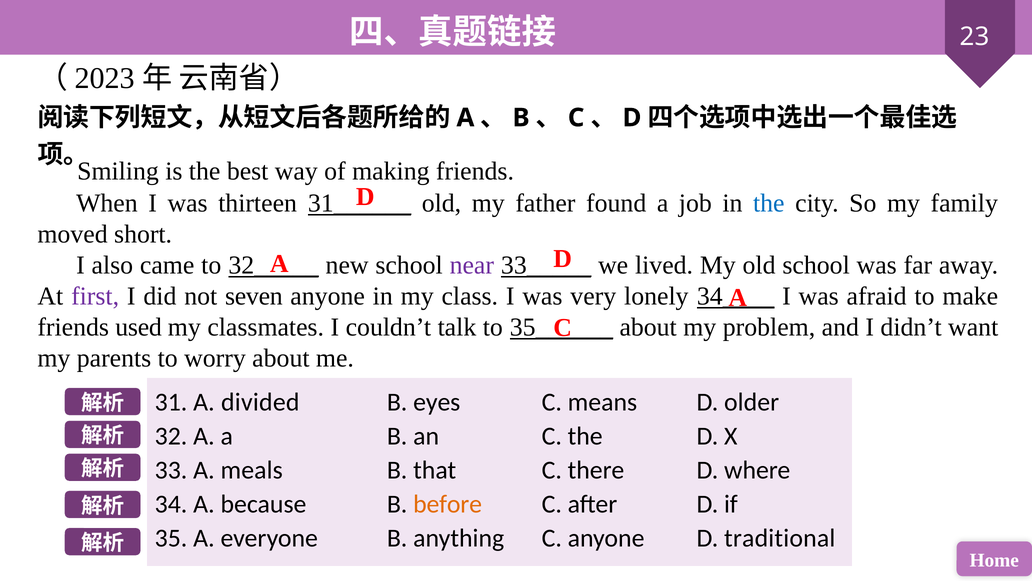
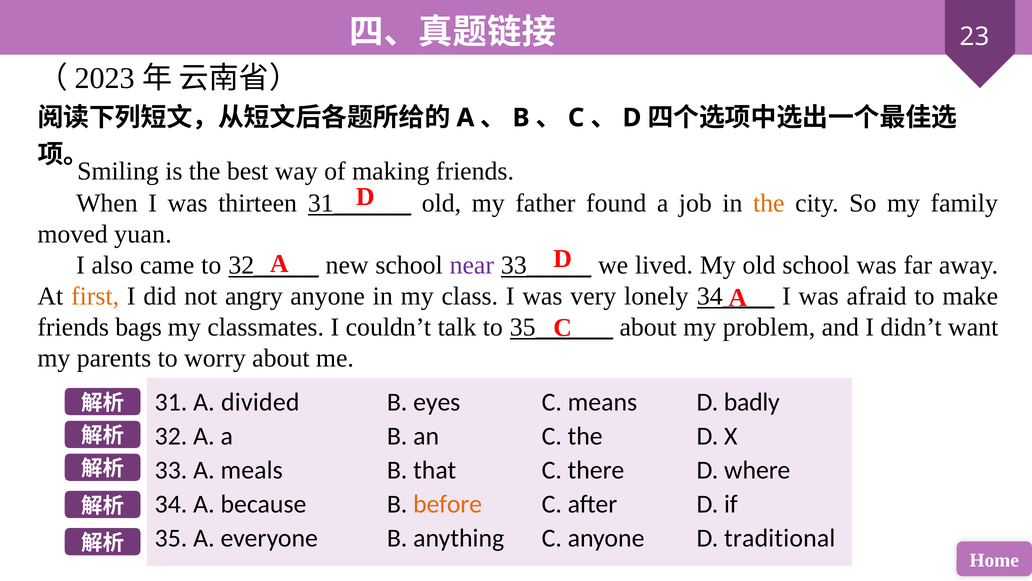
the at (769, 203) colour: blue -> orange
short: short -> yuan
first colour: purple -> orange
seven: seven -> angry
used: used -> bags
older: older -> badly
